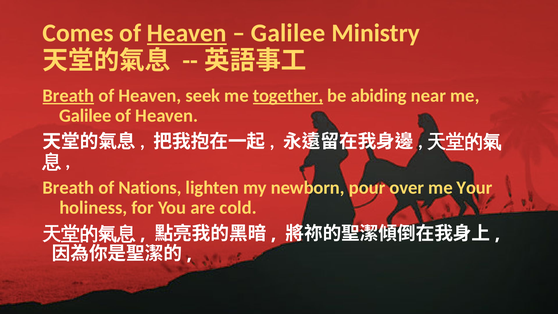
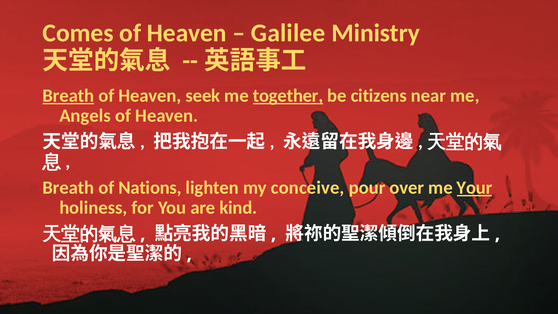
Heaven at (187, 33) underline: present -> none
abiding: abiding -> citizens
Galilee at (85, 116): Galilee -> Angels
newborn: newborn -> conceive
Your underline: none -> present
cold: cold -> kind
